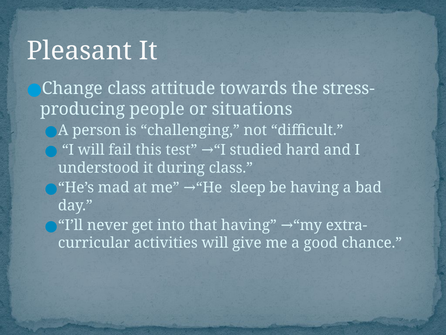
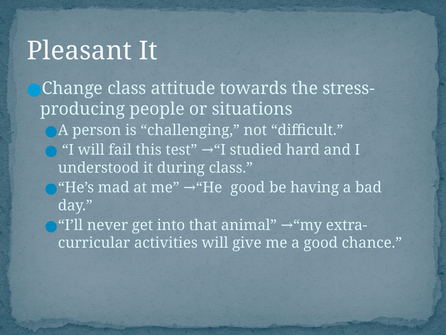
sleep at (248, 187): sleep -> good
that having: having -> animal
